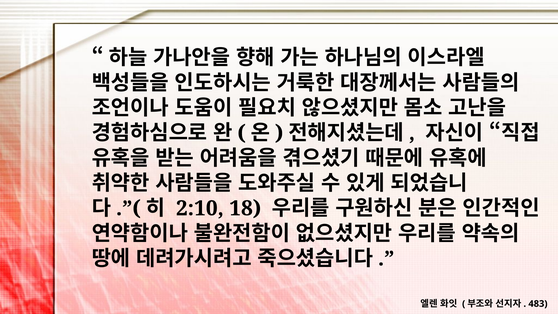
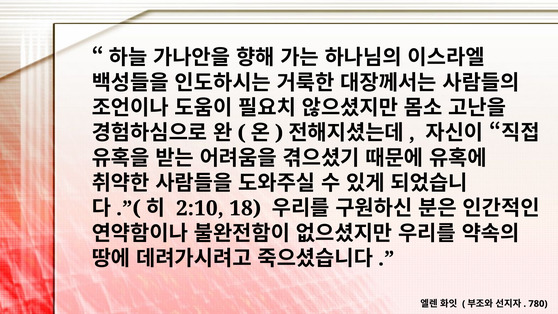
483: 483 -> 780
